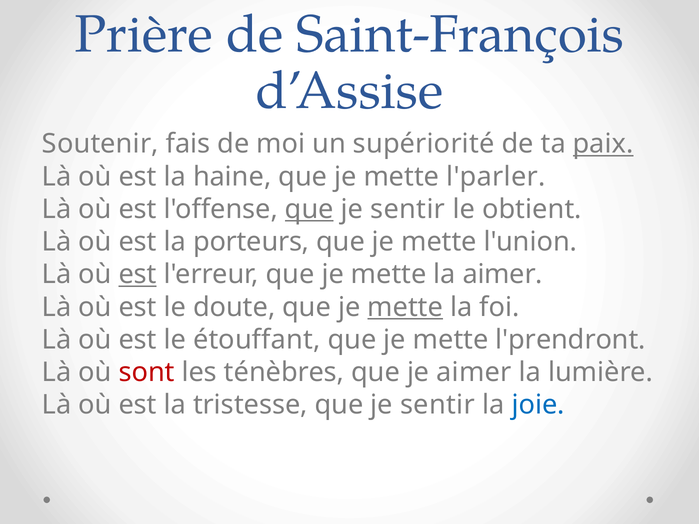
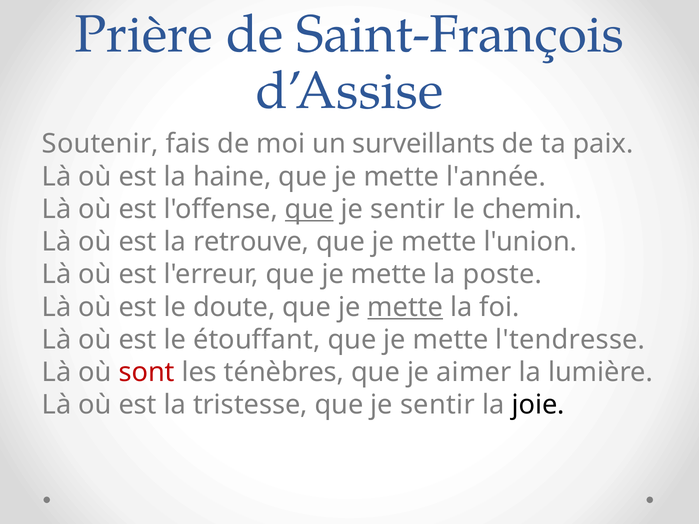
supériorité: supériorité -> surveillants
paix underline: present -> none
l'parler: l'parler -> l'année
obtient: obtient -> chemin
porteurs: porteurs -> retrouve
est at (138, 275) underline: present -> none
la aimer: aimer -> poste
l'prendront: l'prendront -> l'tendresse
joie colour: blue -> black
